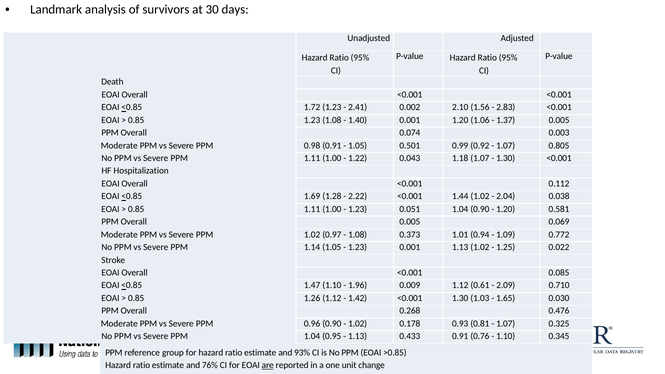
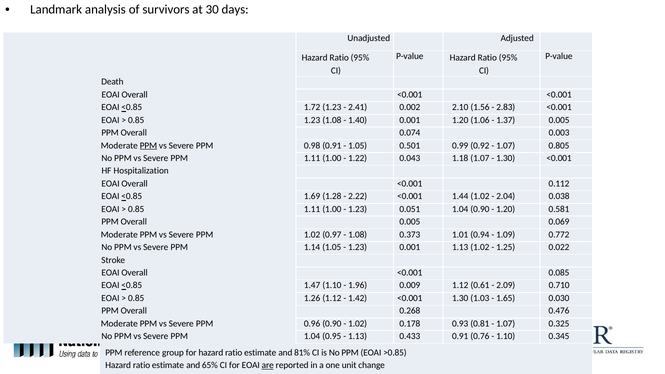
PPM at (148, 146) underline: none -> present
93%: 93% -> 81%
76%: 76% -> 65%
